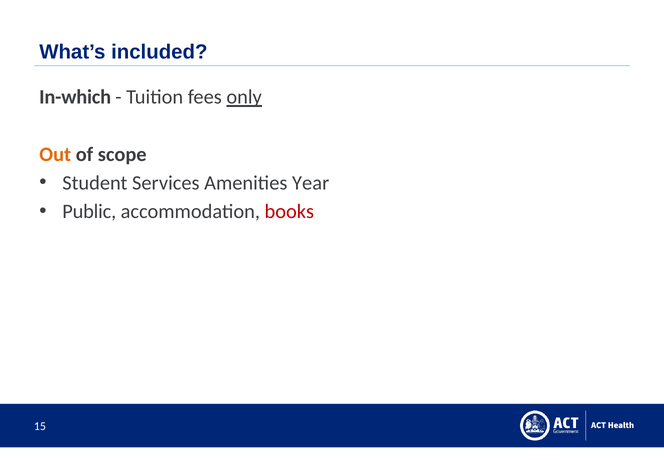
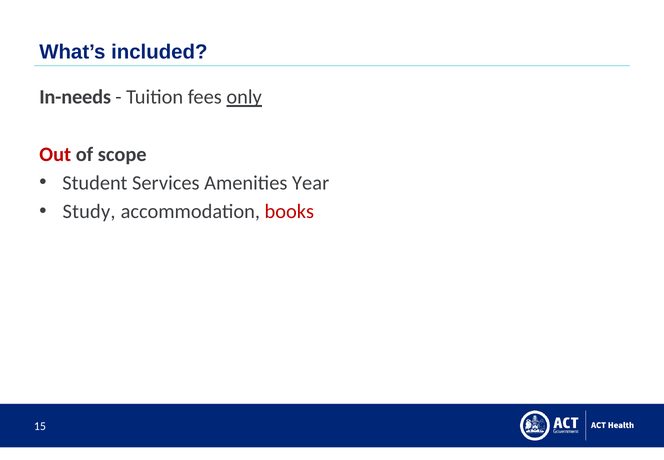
In-which: In-which -> In-needs
Out colour: orange -> red
Public: Public -> Study
